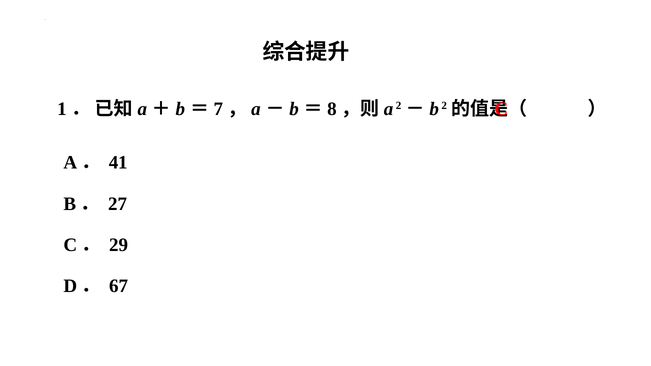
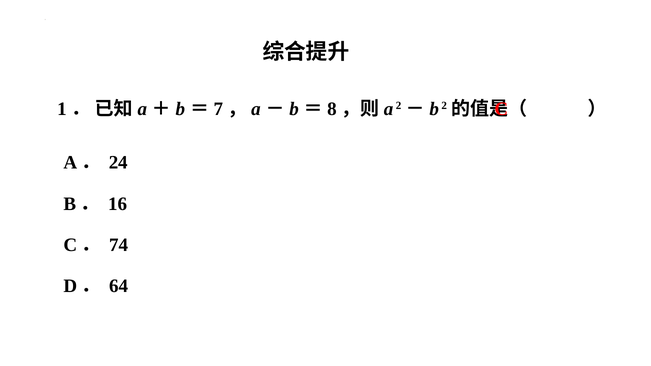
41: 41 -> 24
27: 27 -> 16
29: 29 -> 74
67: 67 -> 64
